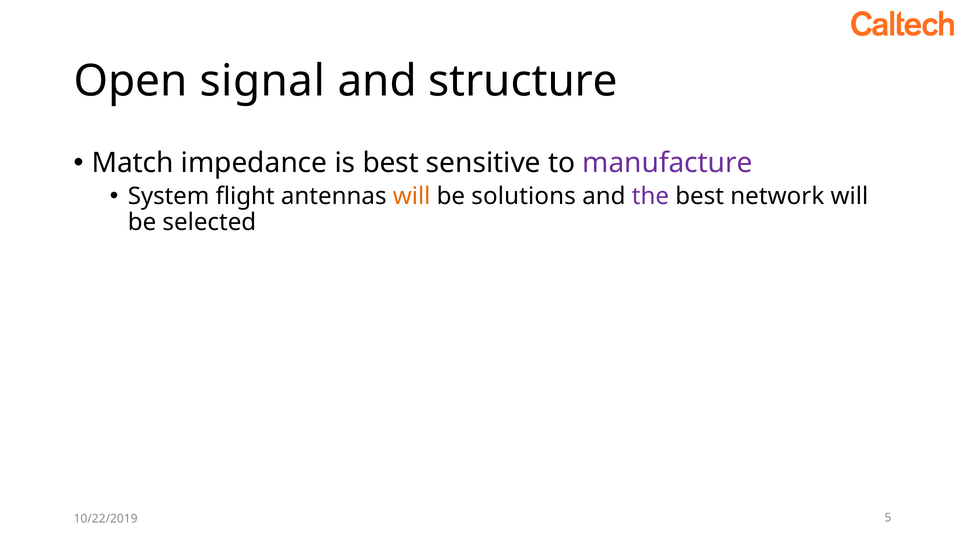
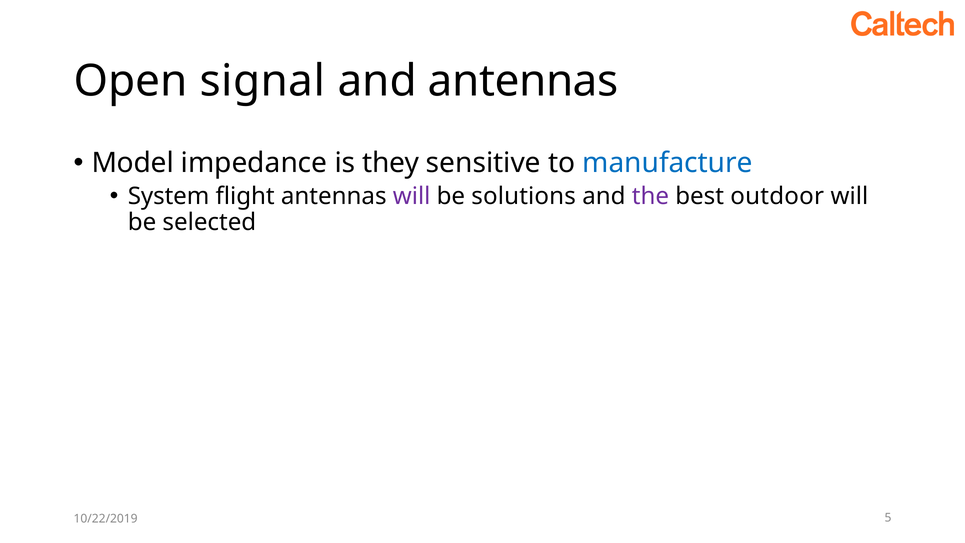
and structure: structure -> antennas
Match: Match -> Model
is best: best -> they
manufacture colour: purple -> blue
will at (412, 196) colour: orange -> purple
network: network -> outdoor
